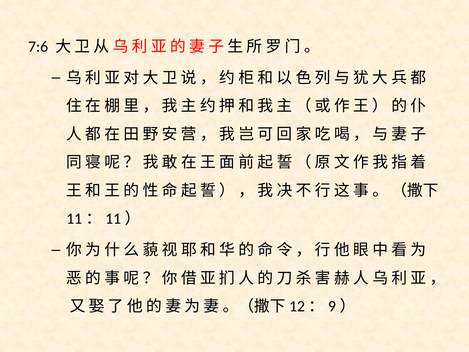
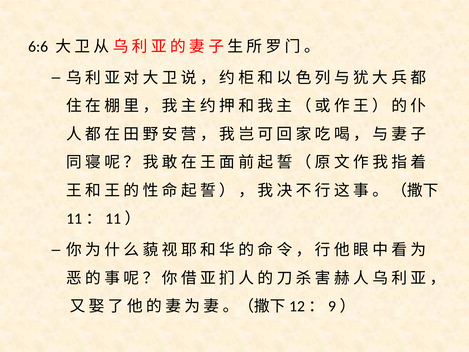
7:6: 7:6 -> 6:6
